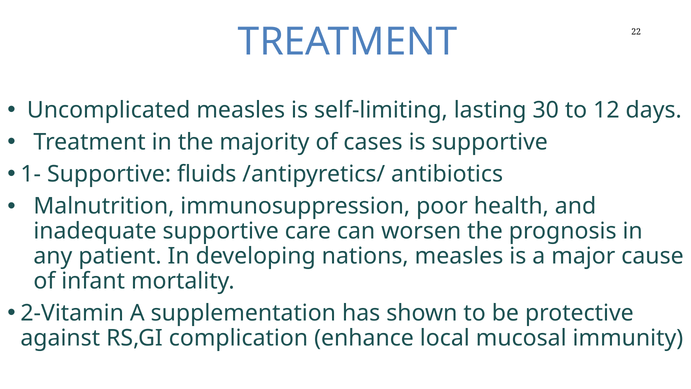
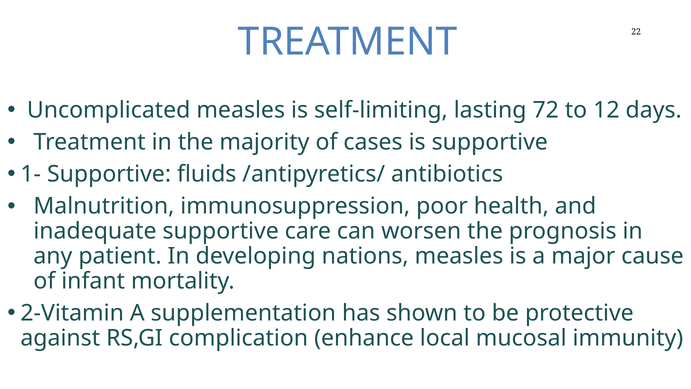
30: 30 -> 72
